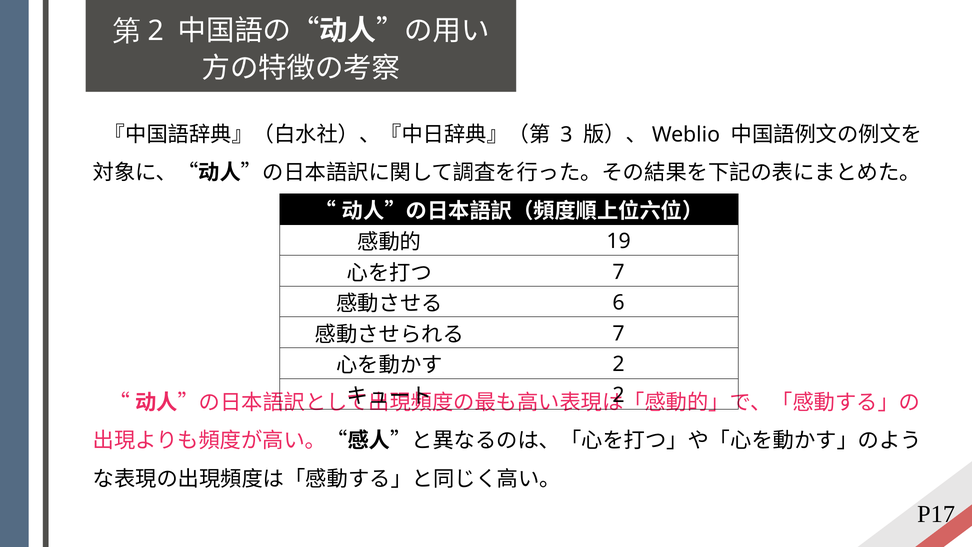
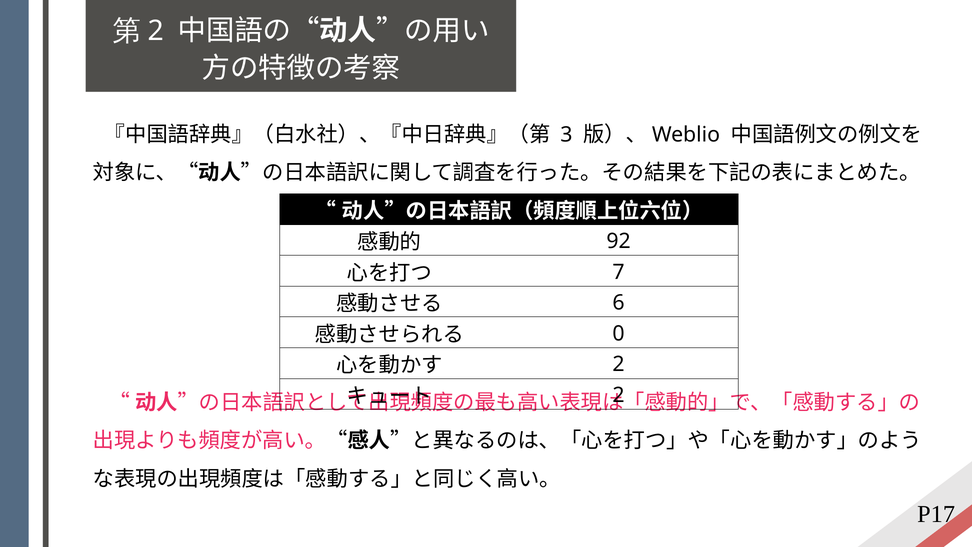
19: 19 -> 92
7 at (619, 333): 7 -> 0
